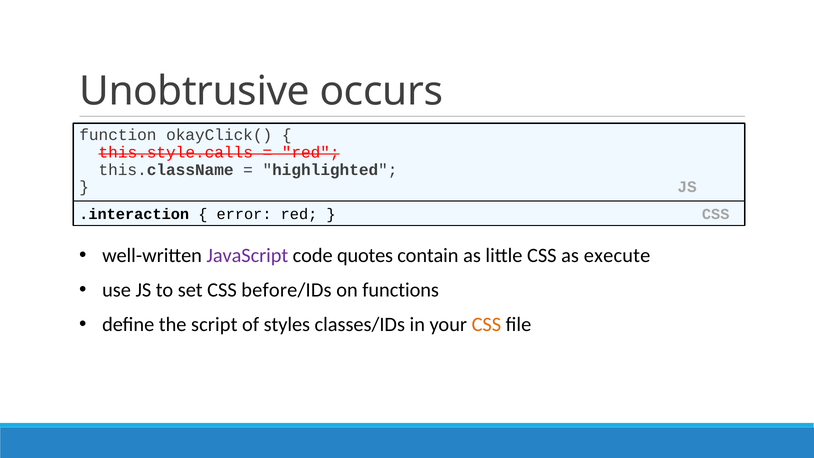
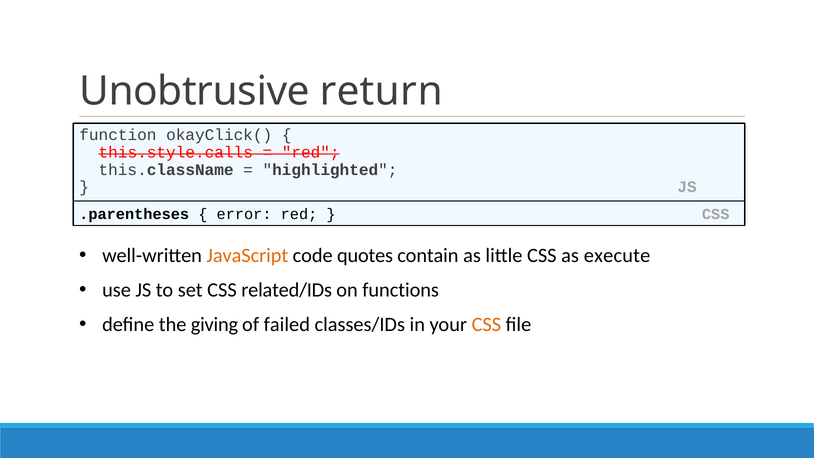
occurs: occurs -> return
.interaction: .interaction -> .parentheses
JavaScript colour: purple -> orange
before/IDs: before/IDs -> related/IDs
script: script -> giving
styles: styles -> failed
